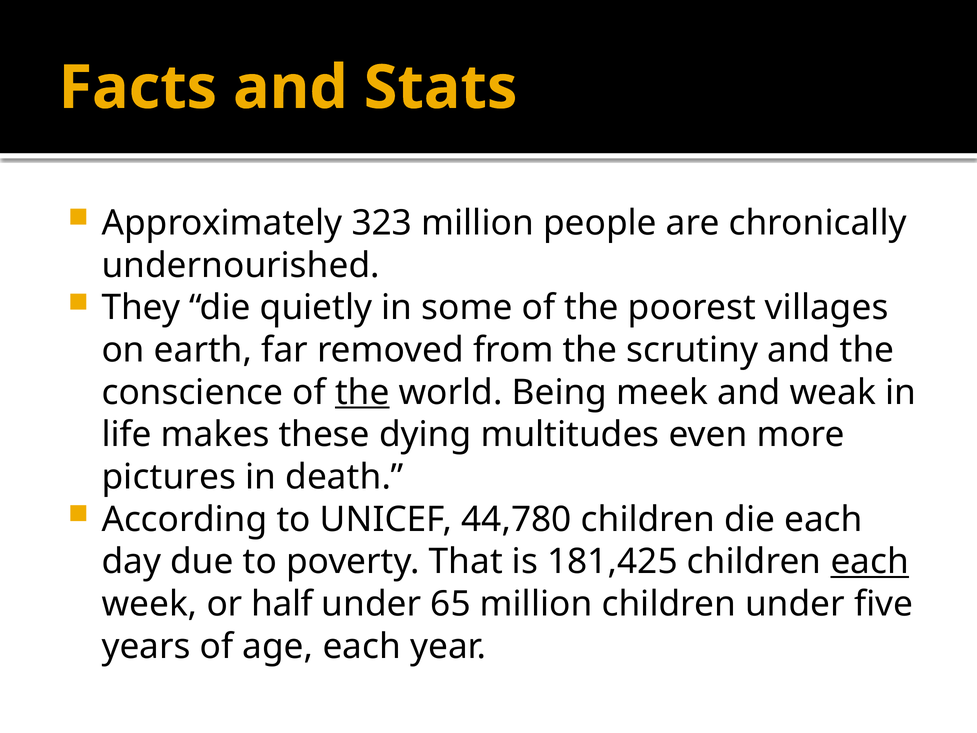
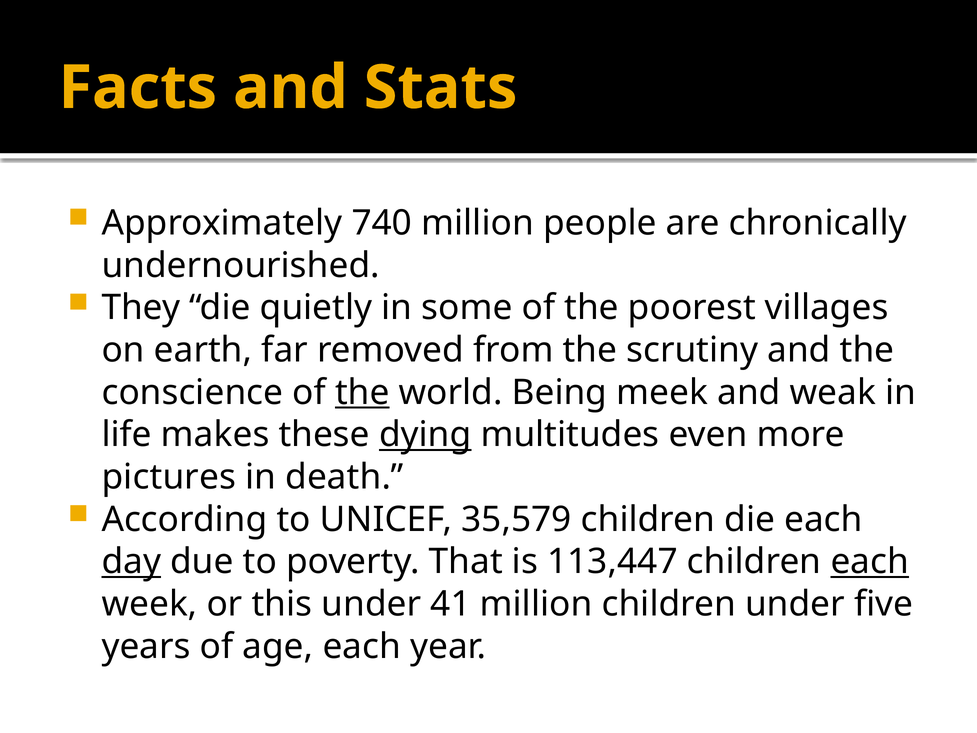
323: 323 -> 740
dying underline: none -> present
44,780: 44,780 -> 35,579
day underline: none -> present
181,425: 181,425 -> 113,447
half: half -> this
65: 65 -> 41
